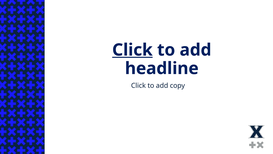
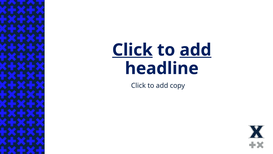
add at (196, 50) underline: none -> present
